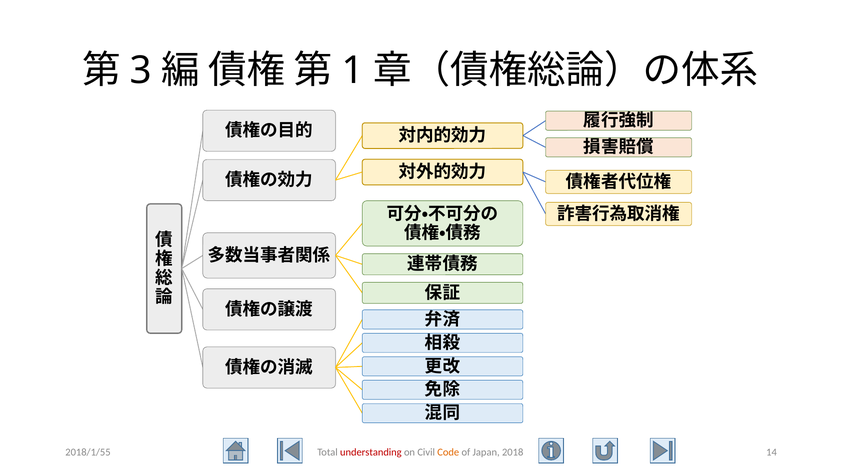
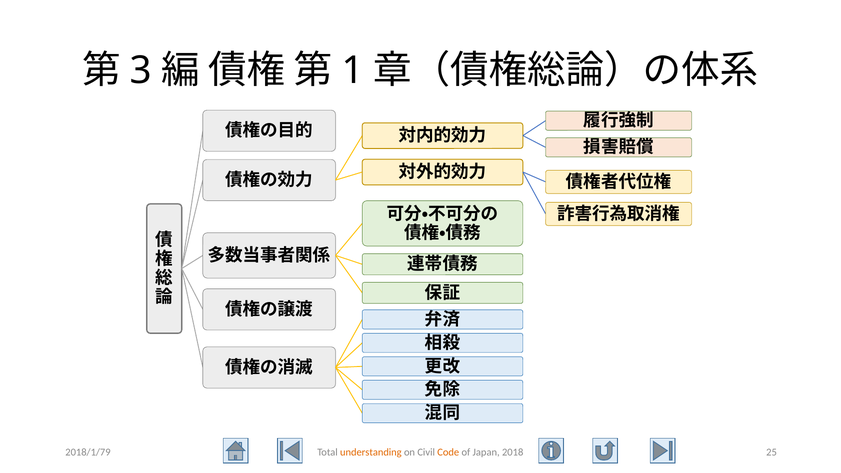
2018/1/55: 2018/1/55 -> 2018/1/79
understanding colour: red -> orange
14: 14 -> 25
